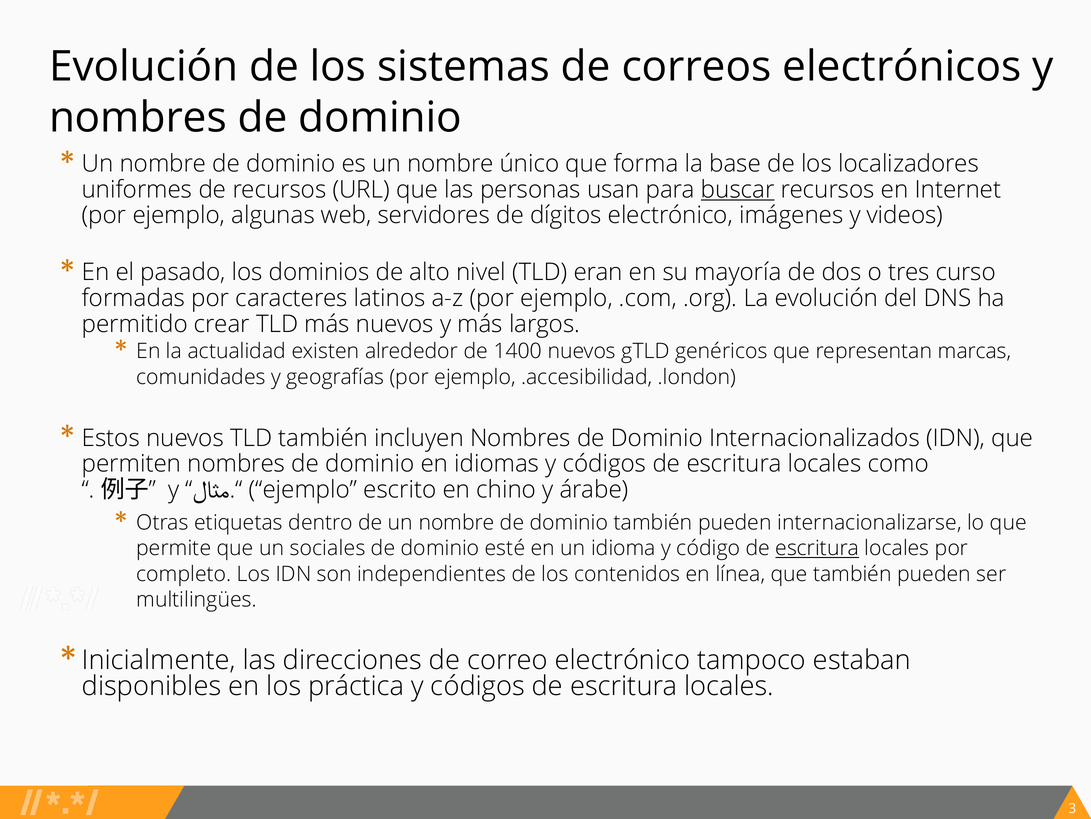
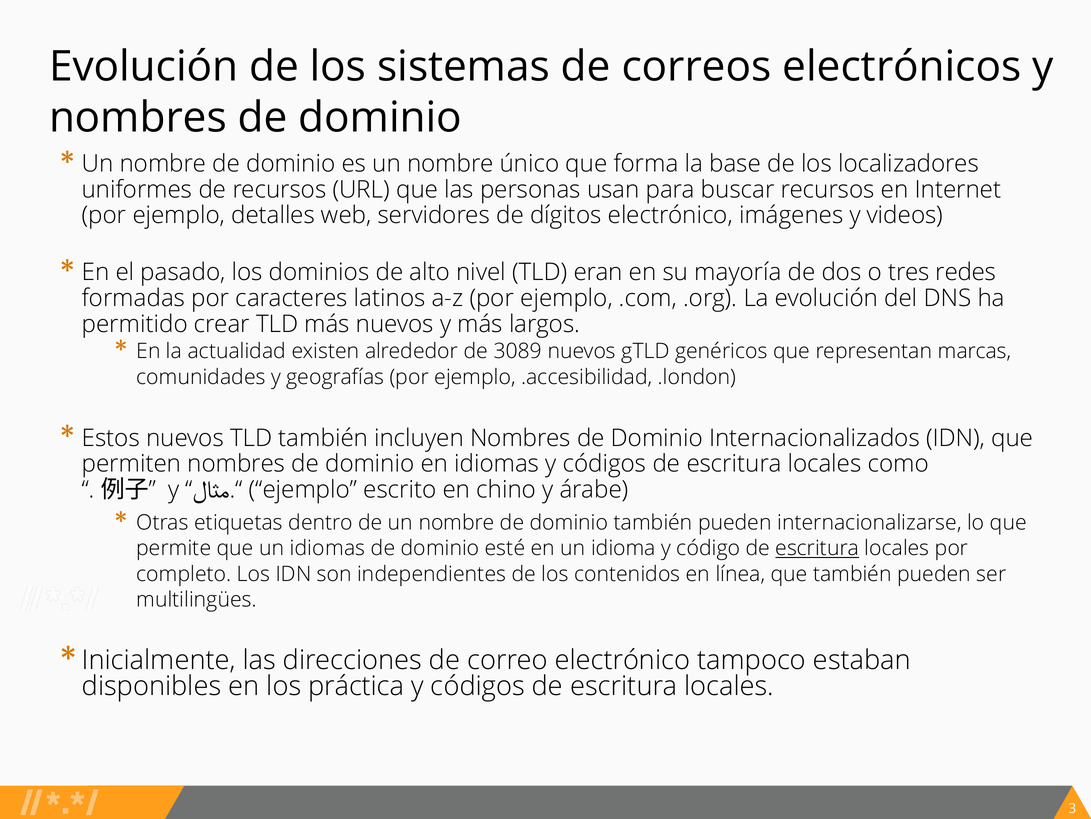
buscar underline: present -> none
algunas: algunas -> detalles
curso: curso -> redes
1400: 1400 -> 3089
un sociales: sociales -> idiomas
